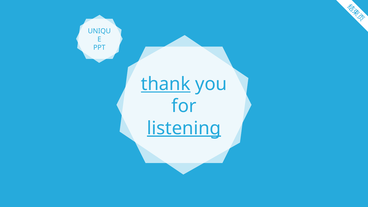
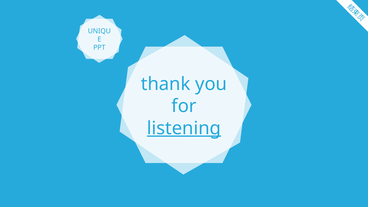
thank underline: present -> none
